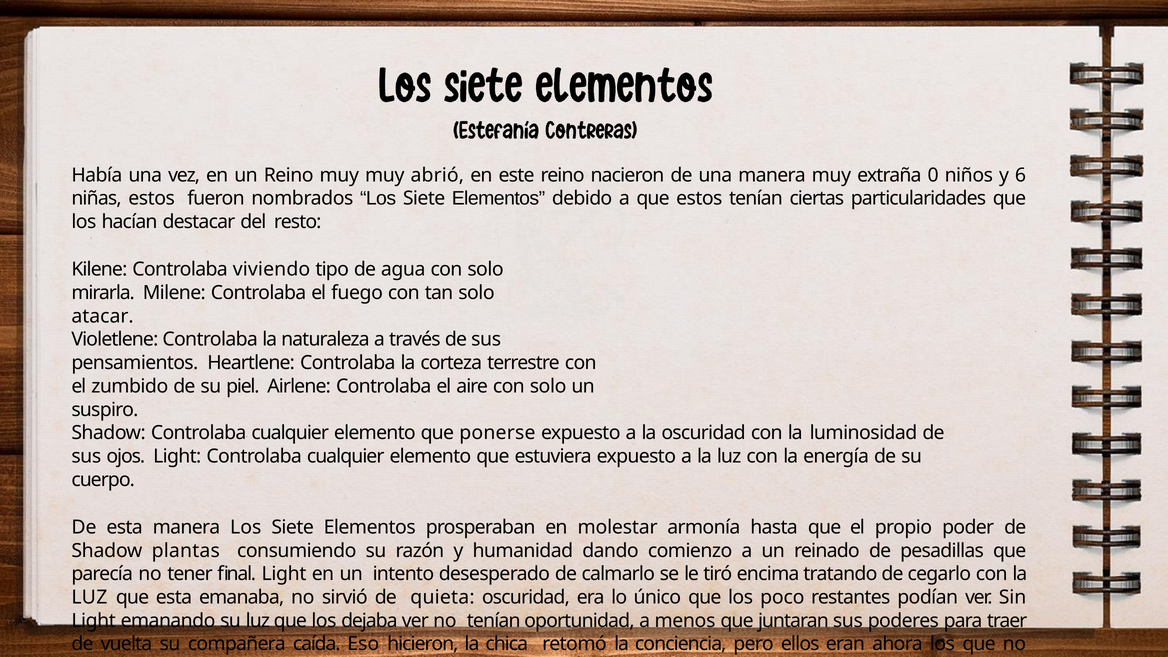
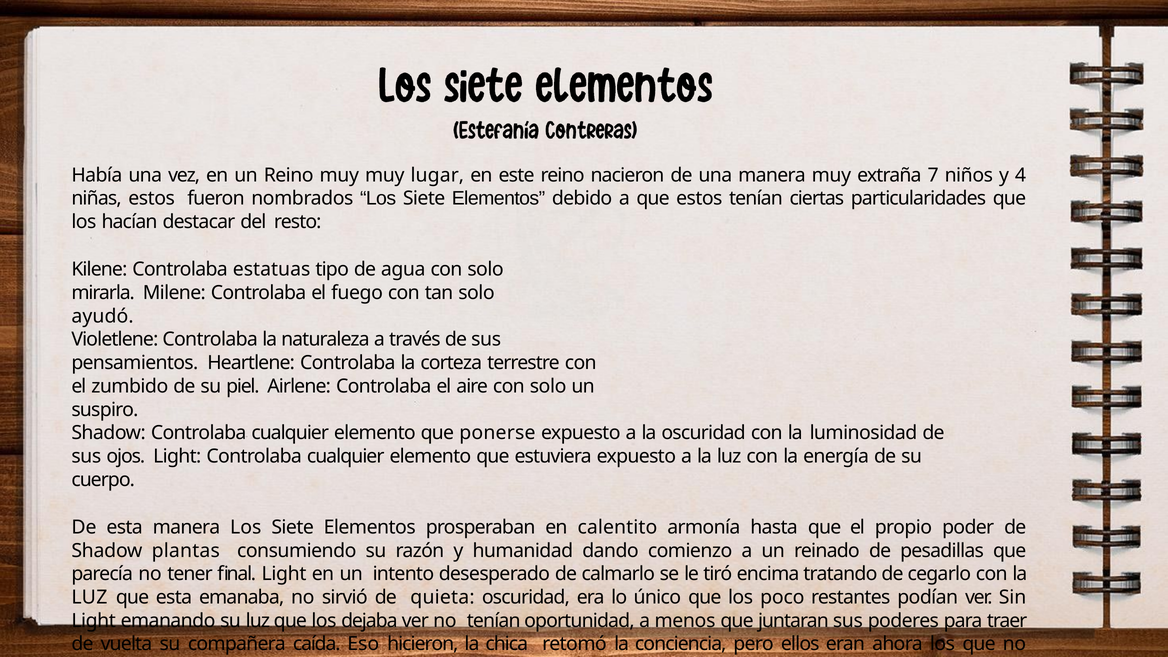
abrió: abrió -> lugar
0: 0 -> 7
6: 6 -> 4
viviendo: viviendo -> estatuas
atacar: atacar -> ayudó
molestar: molestar -> calentito
